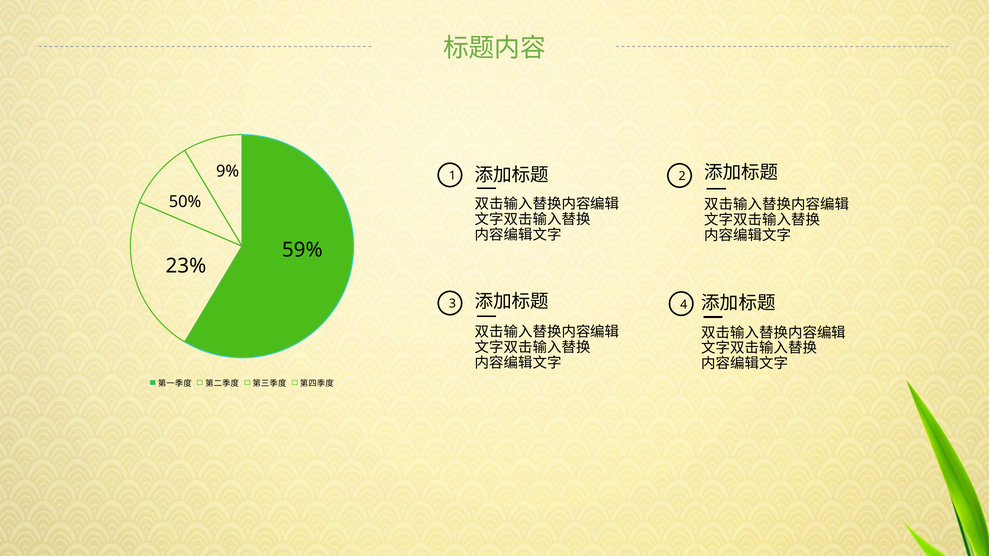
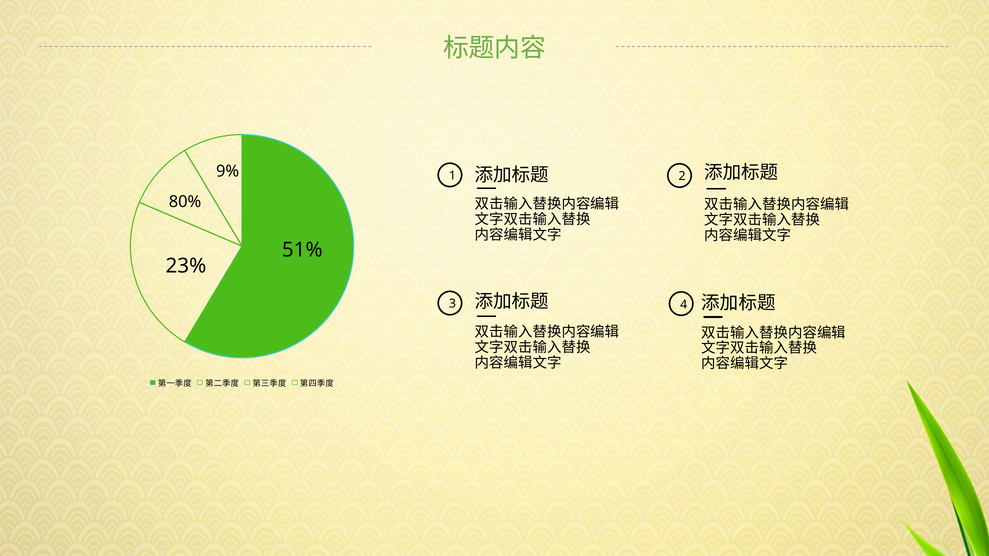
50%: 50% -> 80%
59%: 59% -> 51%
